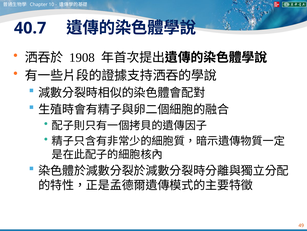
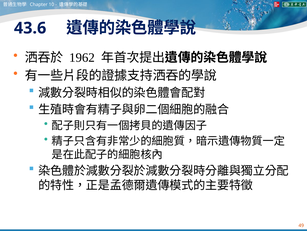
40.7: 40.7 -> 43.6
1908: 1908 -> 1962
